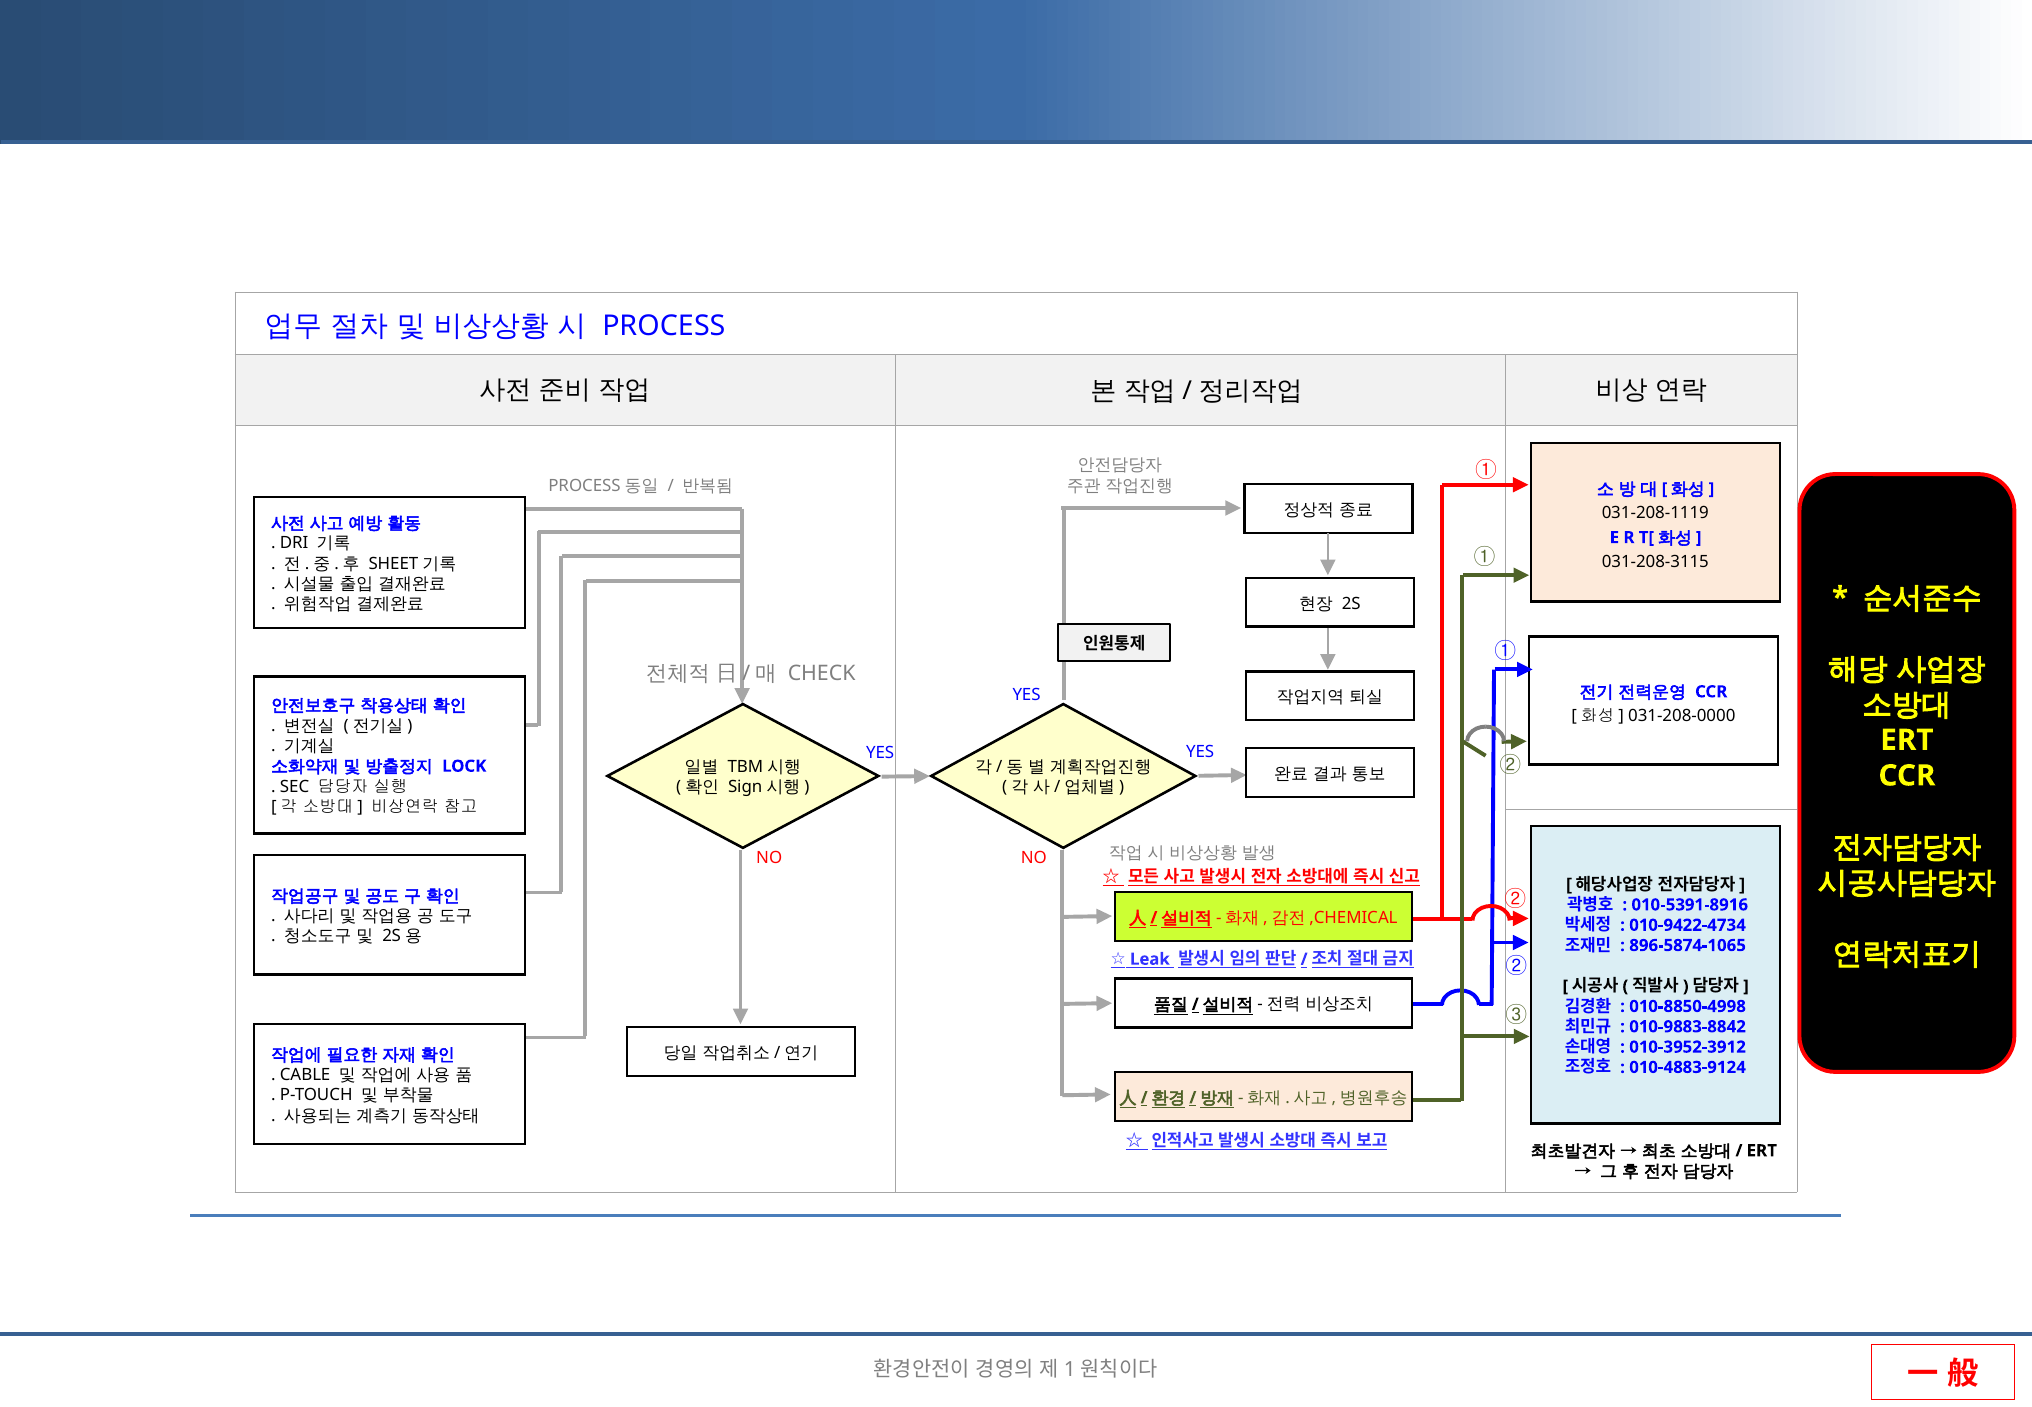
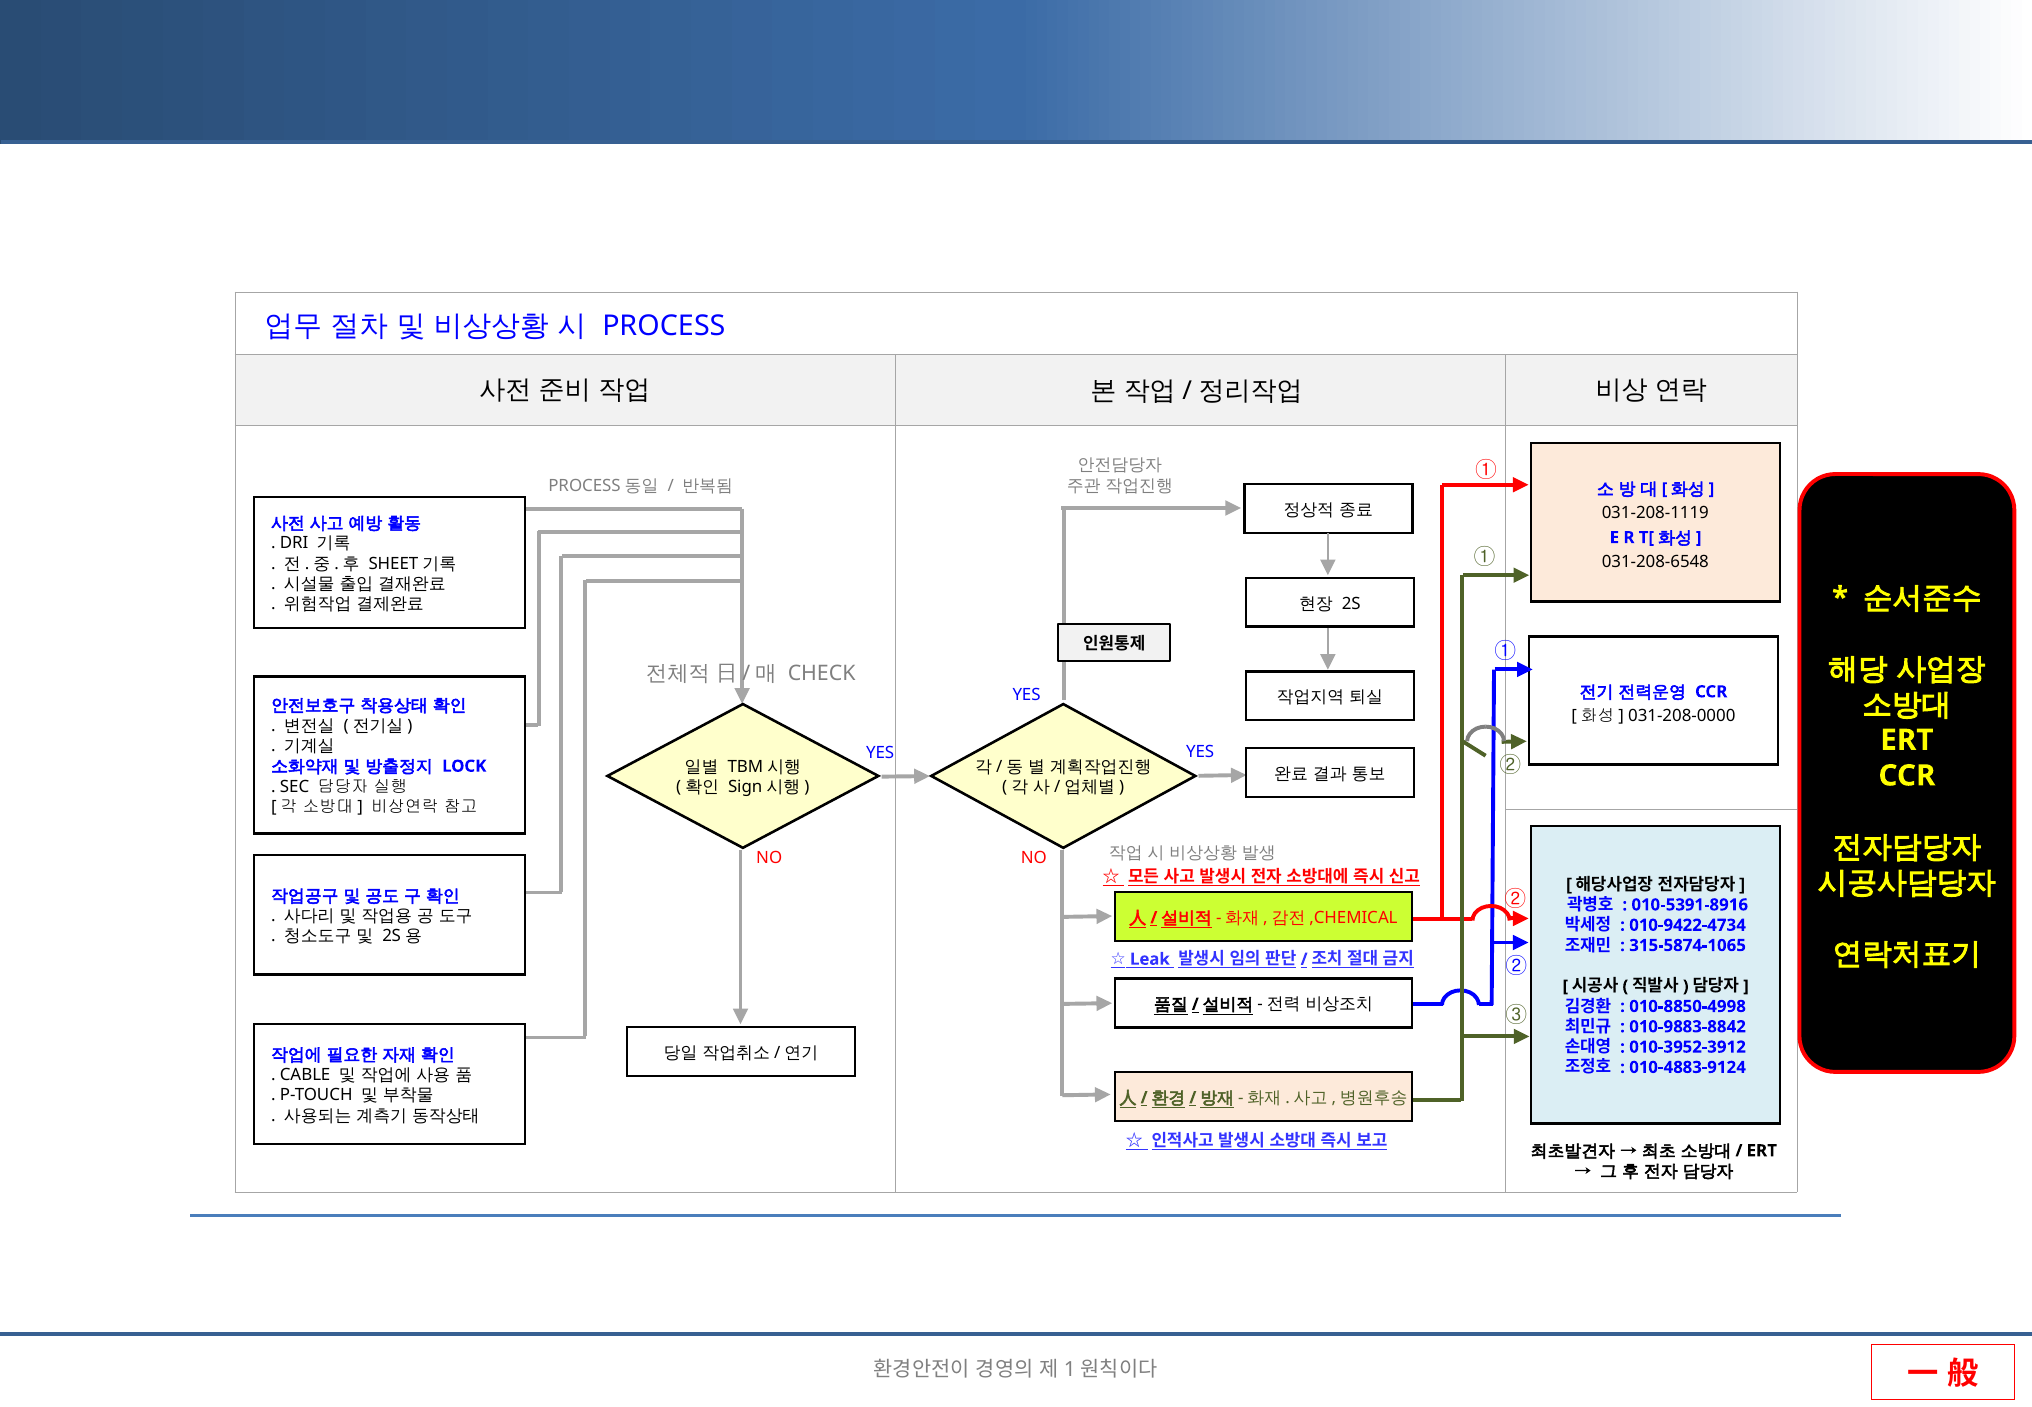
031-208-3115: 031-208-3115 -> 031-208-6548
896-5874-1065: 896-5874-1065 -> 315-5874-1065
